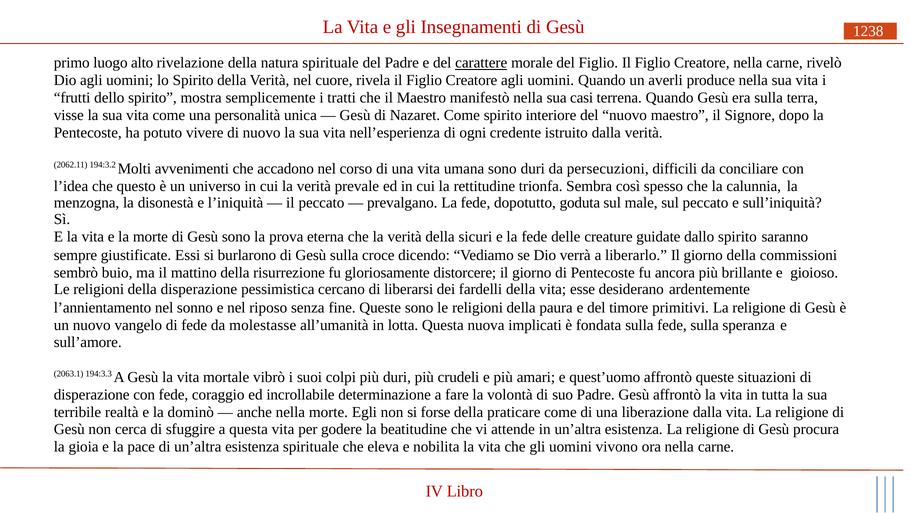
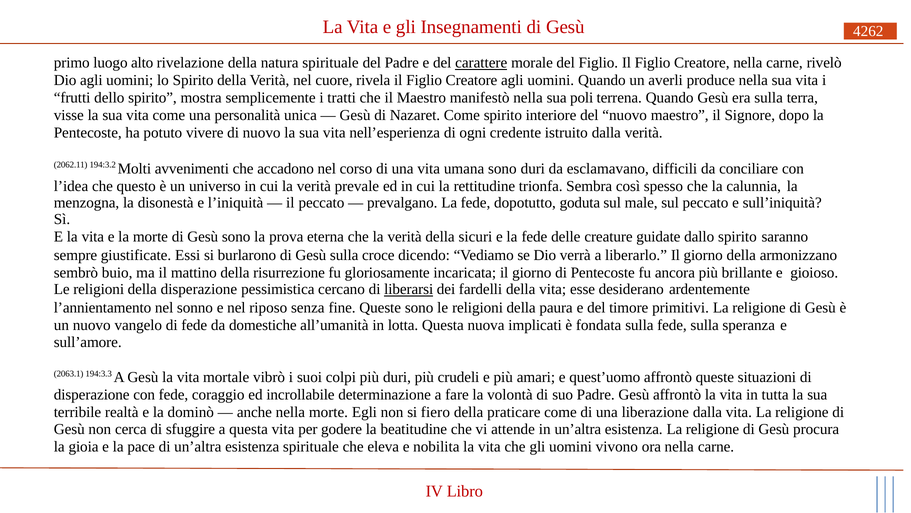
1238: 1238 -> 4262
casi: casi -> poli
persecuzioni: persecuzioni -> esclamavano
commissioni: commissioni -> armonizzano
distorcere: distorcere -> incaricata
liberarsi underline: none -> present
molestasse: molestasse -> domestiche
forse: forse -> fiero
